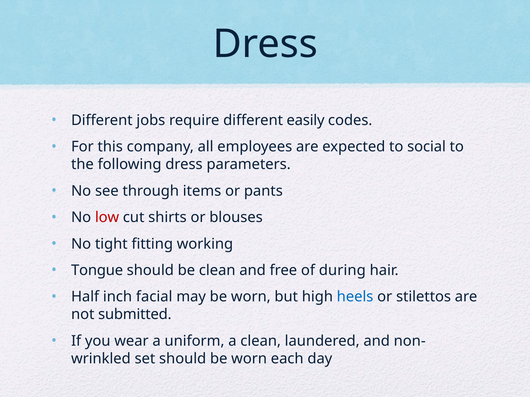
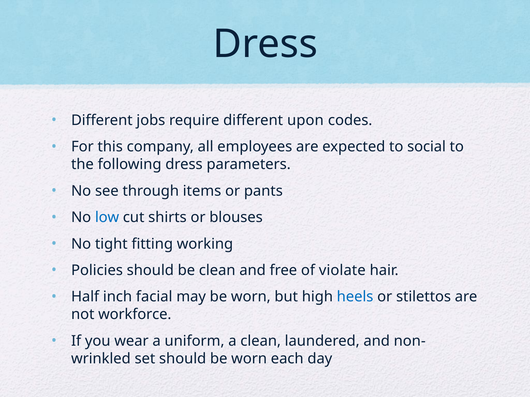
easily: easily -> upon
low colour: red -> blue
Tongue: Tongue -> Policies
during: during -> violate
submitted: submitted -> workforce
